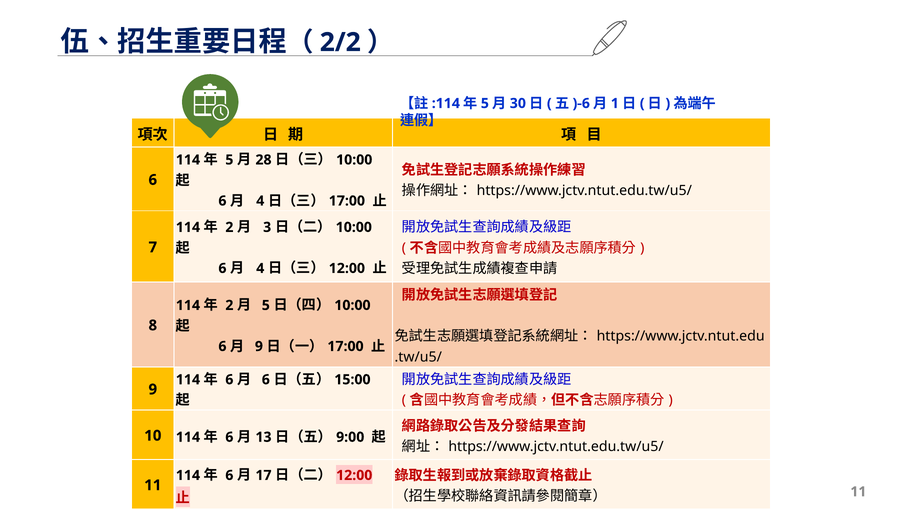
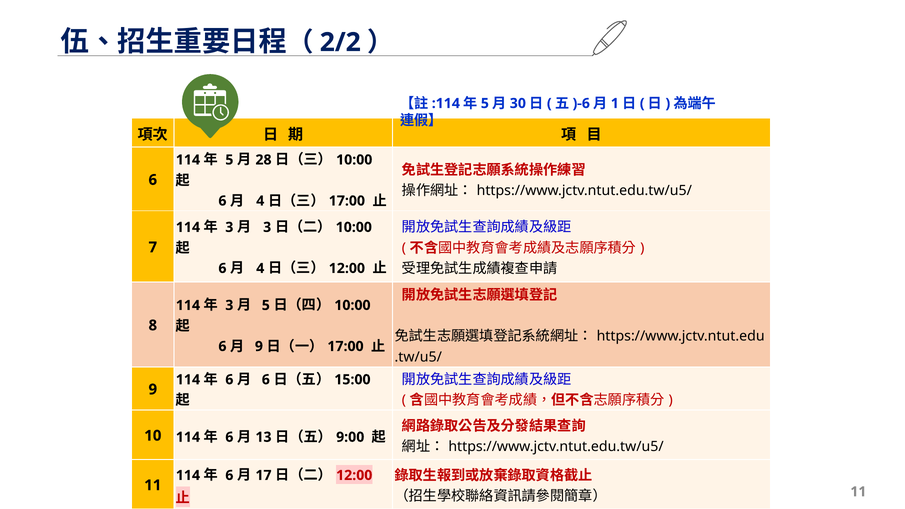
2 at (229, 227): 2 -> 3
2 at (229, 305): 2 -> 3
